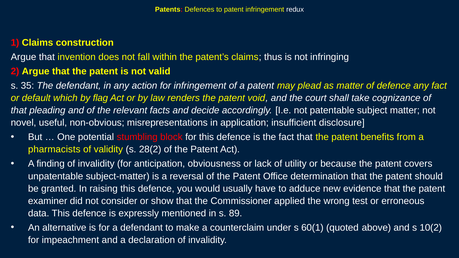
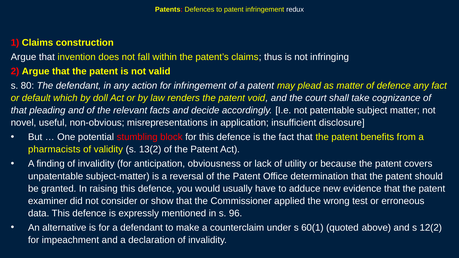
35: 35 -> 80
flag: flag -> doll
28(2: 28(2 -> 13(2
89: 89 -> 96
10(2: 10(2 -> 12(2
